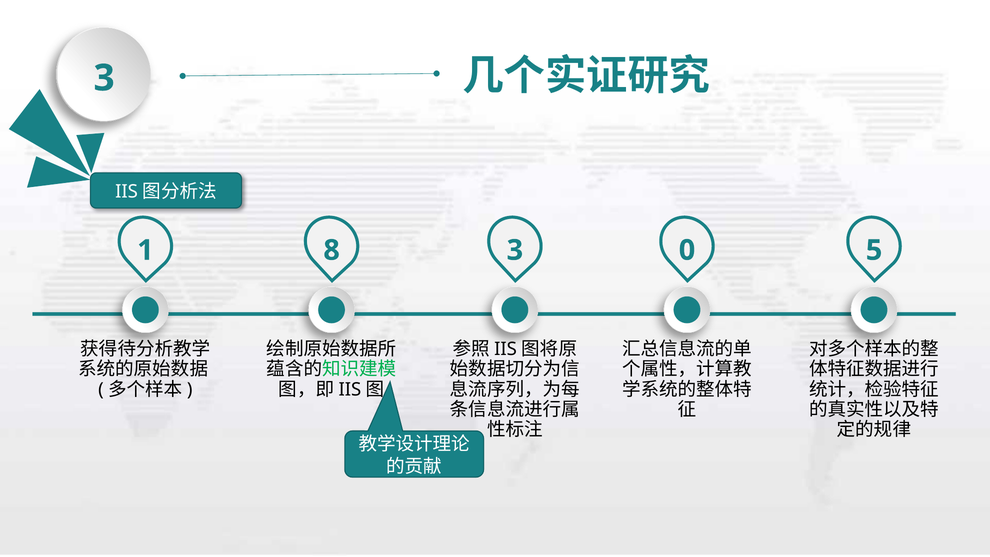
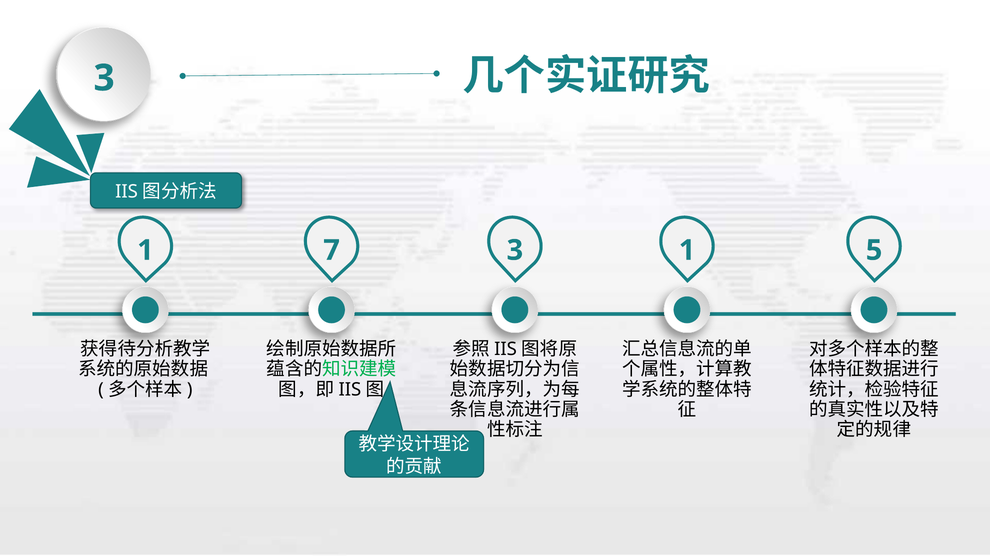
8: 8 -> 7
3 0: 0 -> 1
